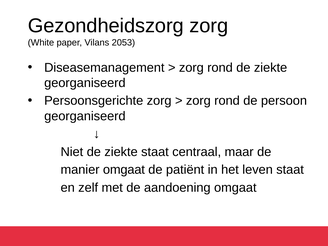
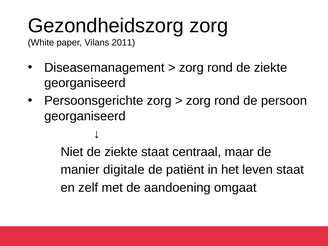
2053: 2053 -> 2011
manier omgaat: omgaat -> digitale
